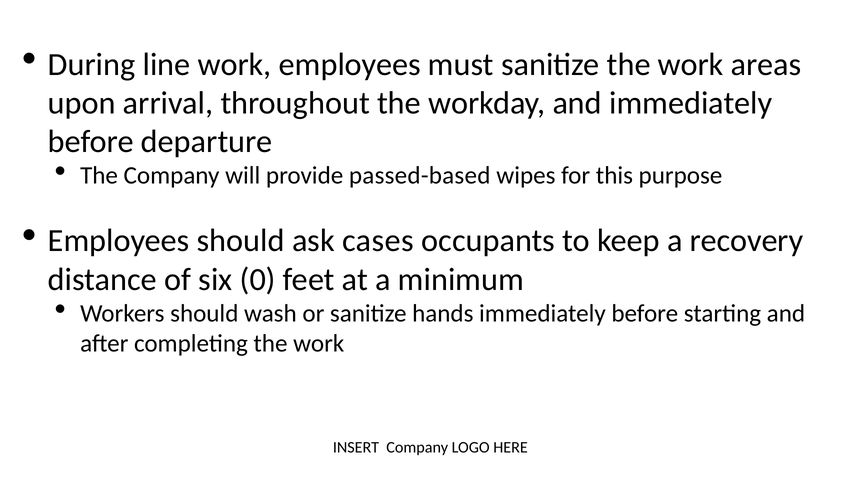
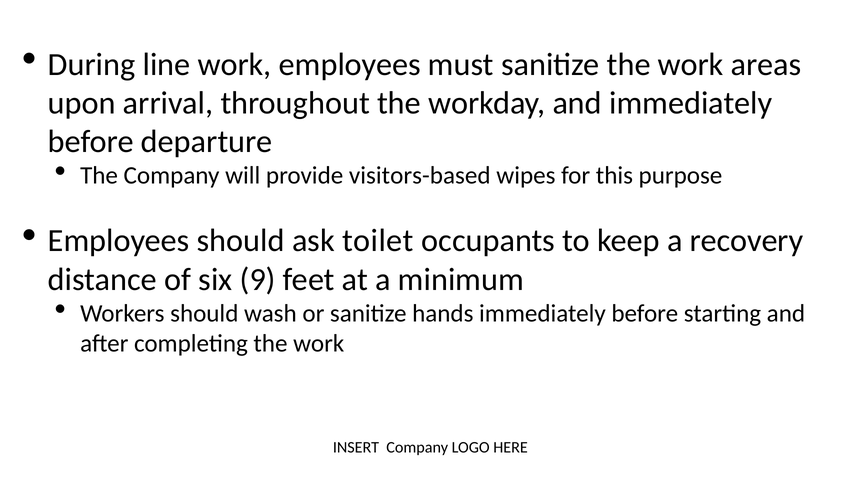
passed-based: passed-based -> visitors-based
cases: cases -> toilet
0: 0 -> 9
